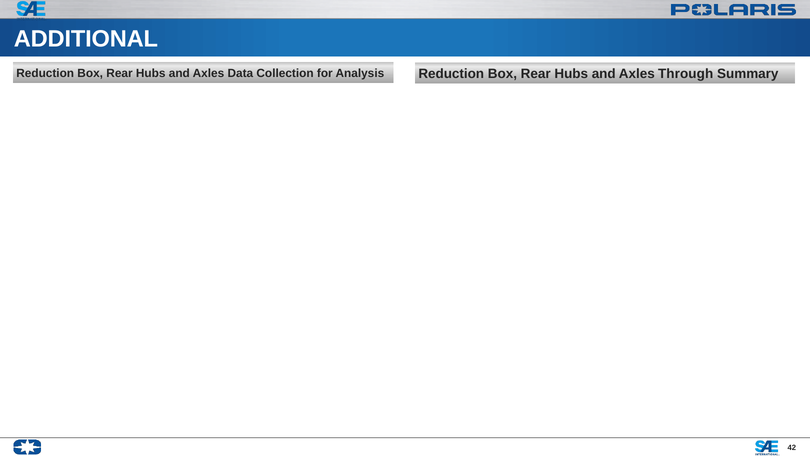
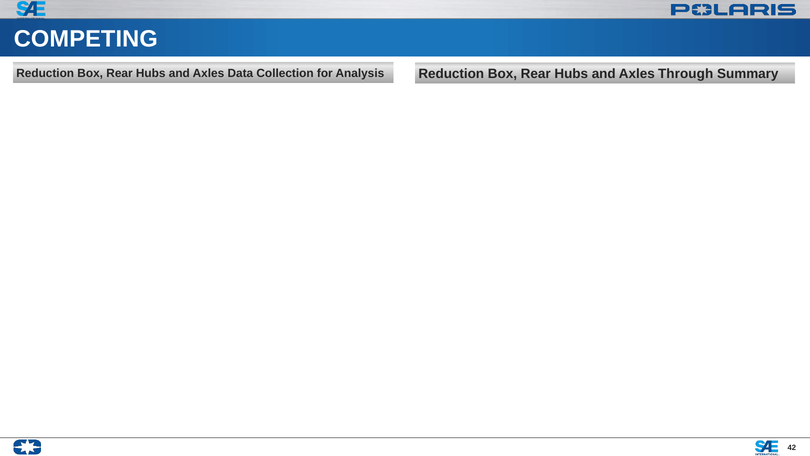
ADDITIONAL: ADDITIONAL -> COMPETING
